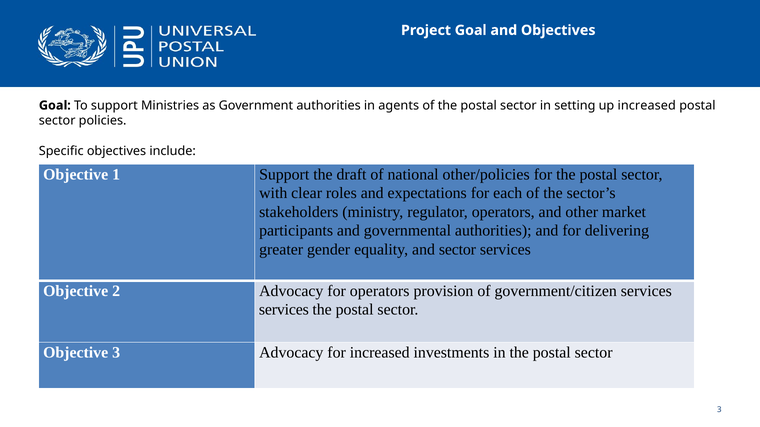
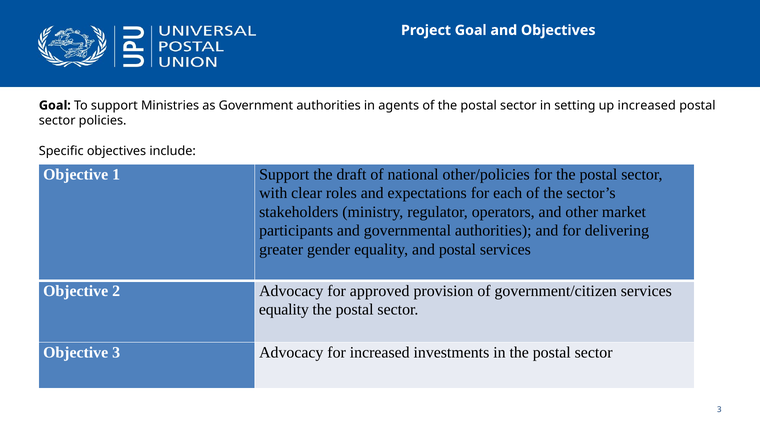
and sector: sector -> postal
for operators: operators -> approved
services at (284, 310): services -> equality
